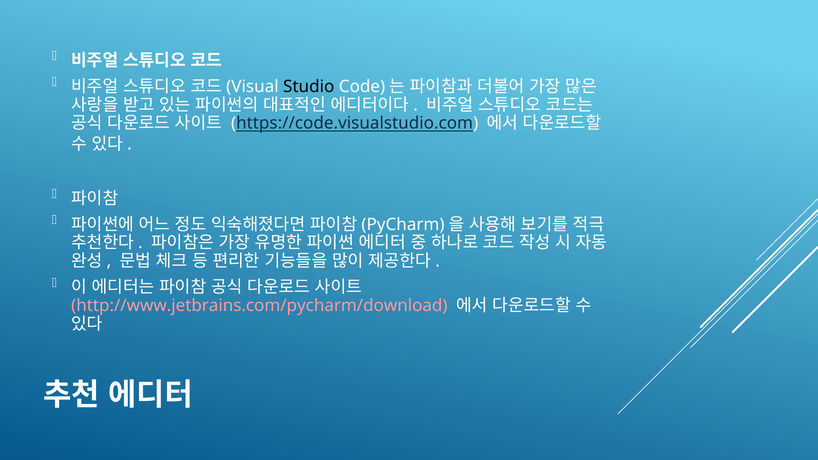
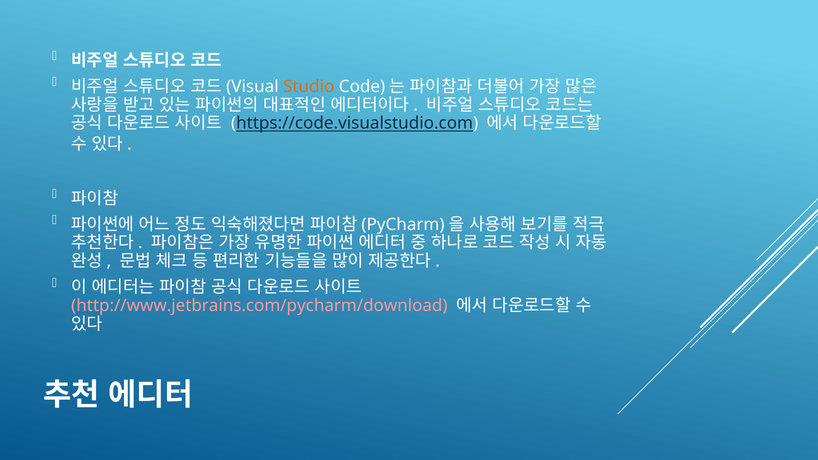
Studio colour: black -> orange
